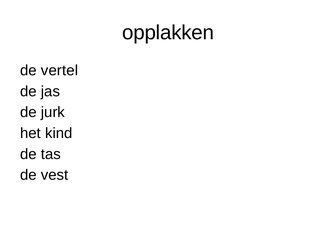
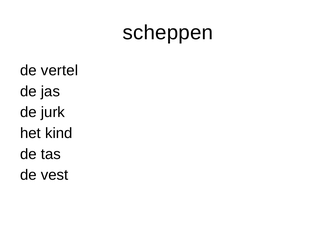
opplakken: opplakken -> scheppen
